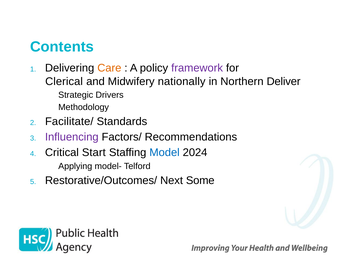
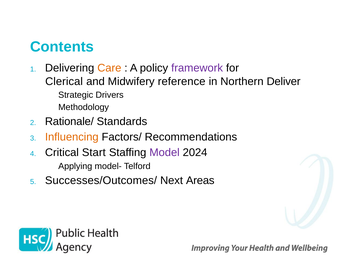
nationally: nationally -> reference
Facilitate/: Facilitate/ -> Rationale/
Influencing colour: purple -> orange
Model colour: blue -> purple
Restorative/Outcomes/: Restorative/Outcomes/ -> Successes/Outcomes/
Some: Some -> Areas
